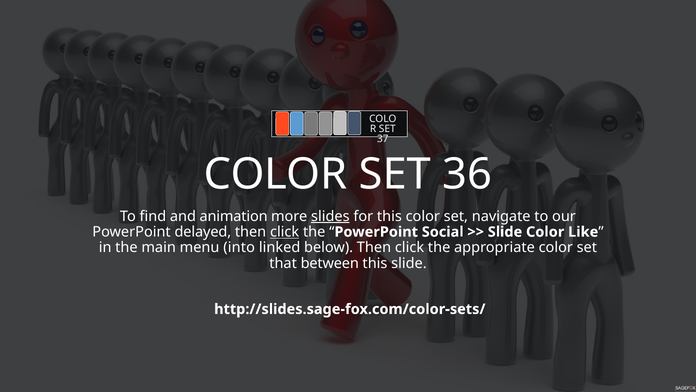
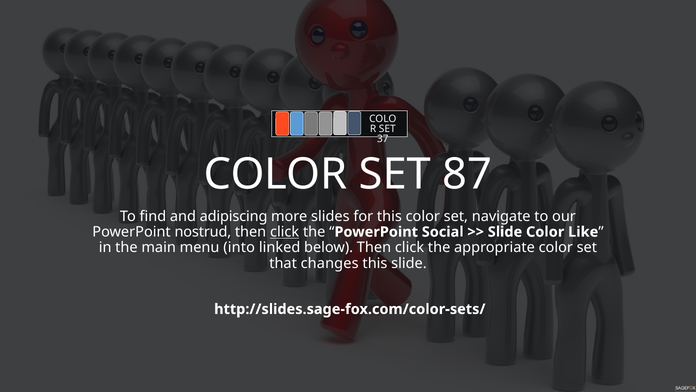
36: 36 -> 87
animation: animation -> adipiscing
slides underline: present -> none
delayed: delayed -> nostrud
between: between -> changes
